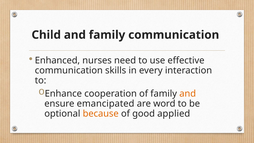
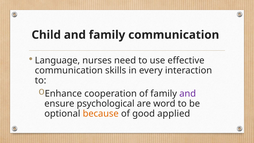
Enhanced: Enhanced -> Language
and at (188, 94) colour: orange -> purple
emancipated: emancipated -> psychological
